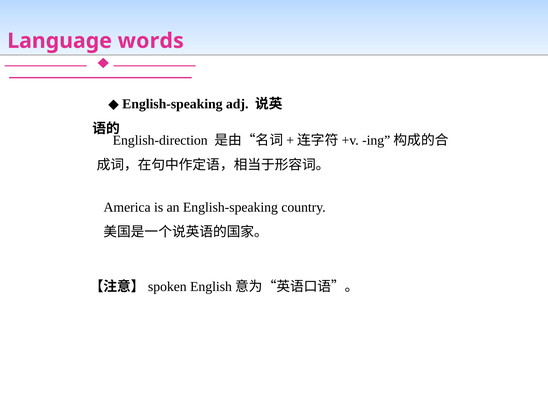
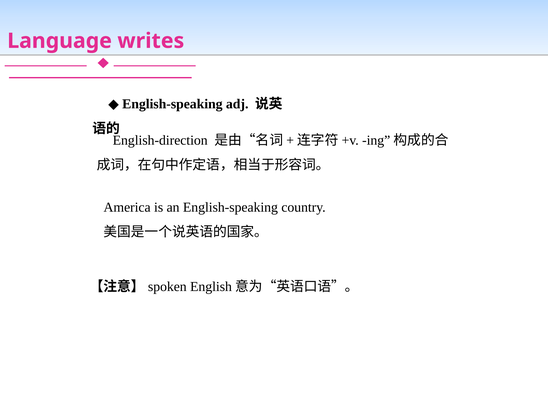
words: words -> writes
